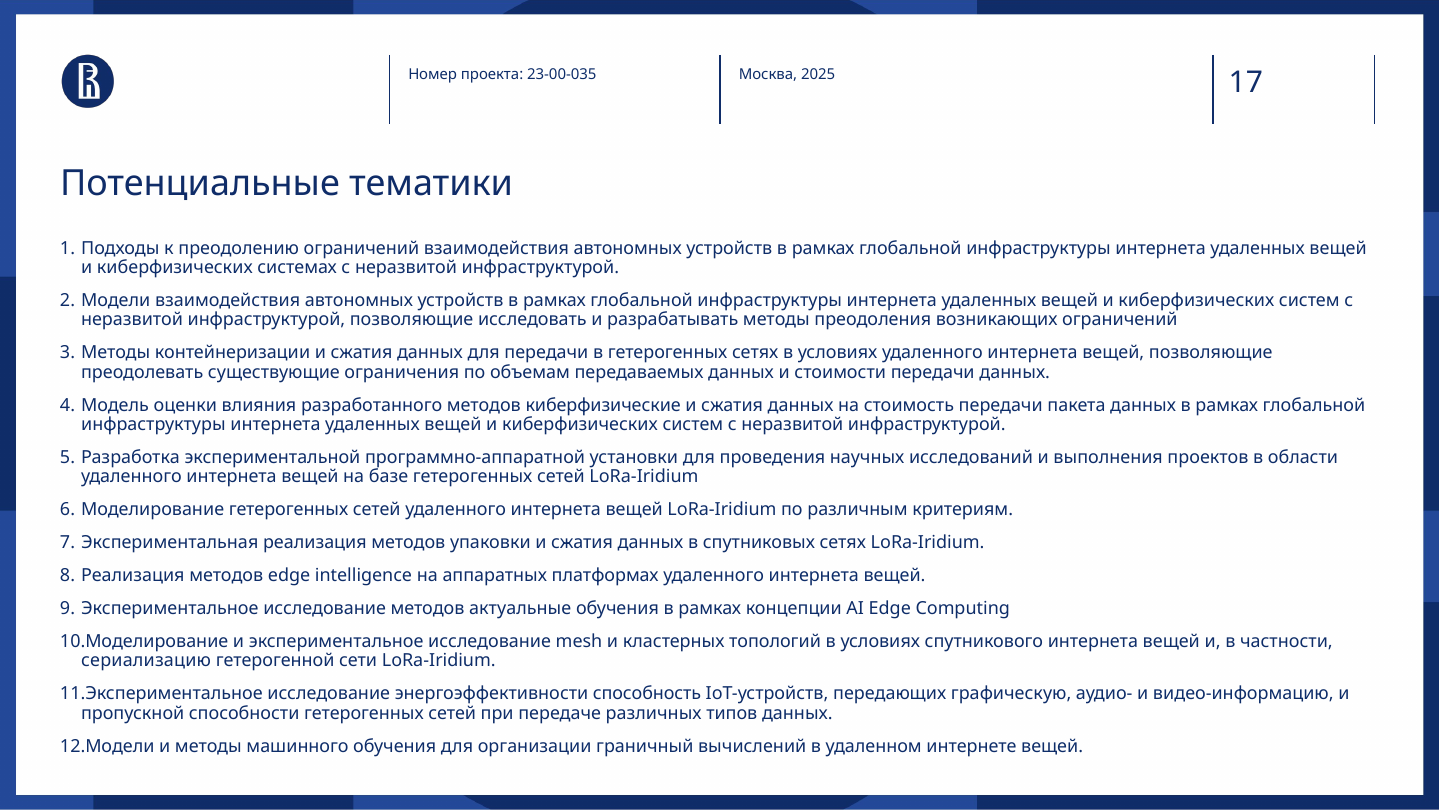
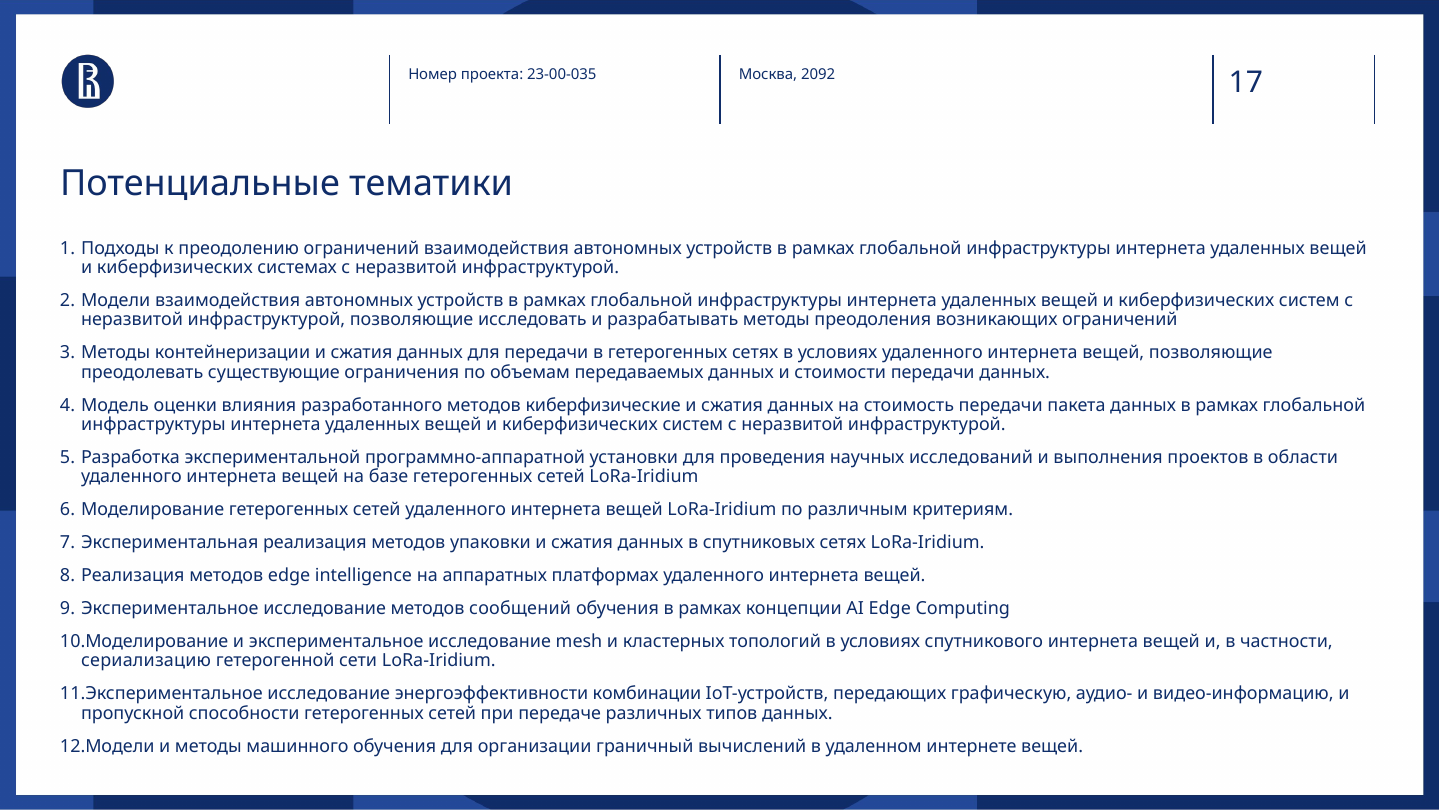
2025: 2025 -> 2092
актуальные: актуальные -> сообщений
способность: способность -> комбинации
